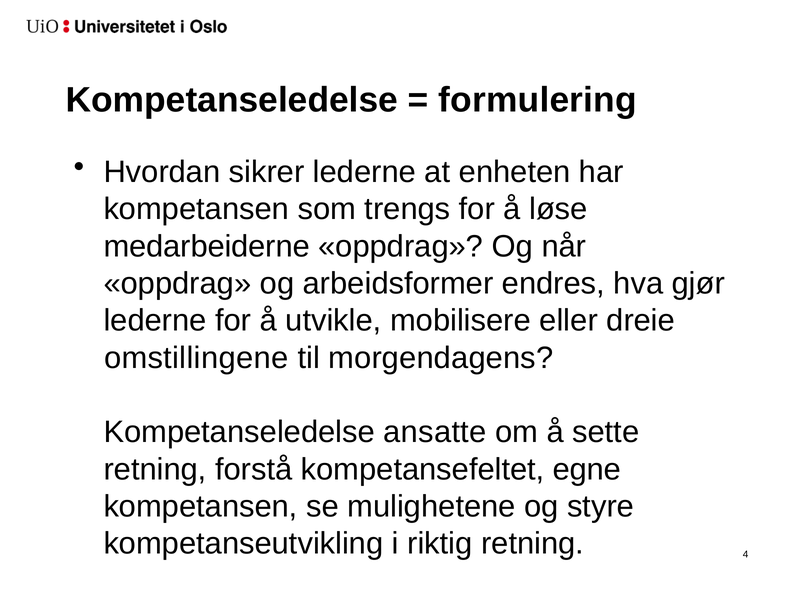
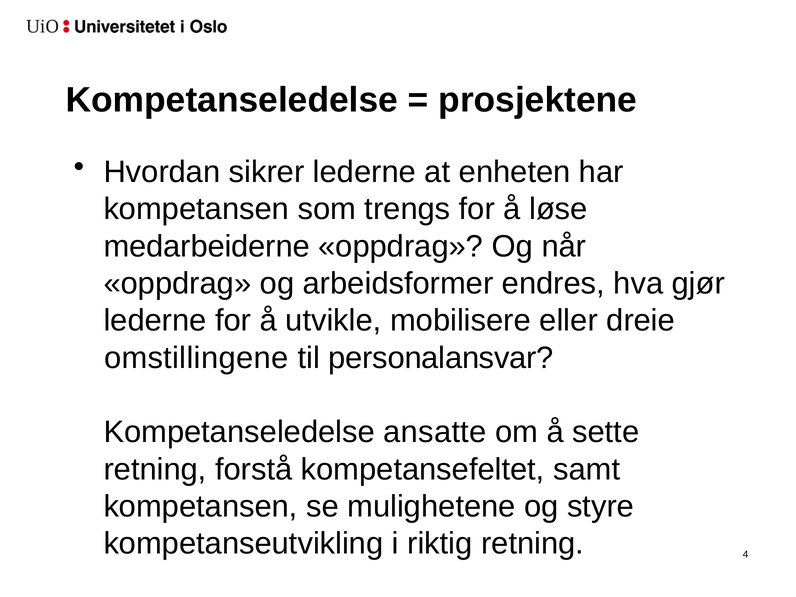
formulering: formulering -> prosjektene
morgendagens: morgendagens -> personalansvar
egne: egne -> samt
